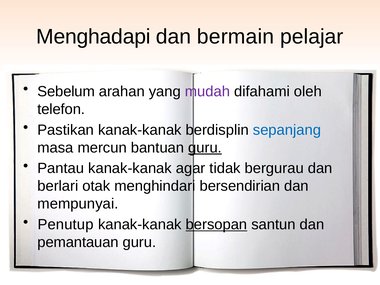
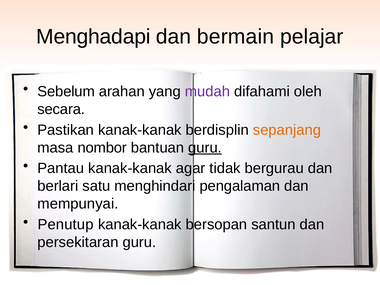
telefon: telefon -> secara
sepanjang colour: blue -> orange
mercun: mercun -> nombor
otak: otak -> satu
bersendirian: bersendirian -> pengalaman
bersopan underline: present -> none
pemantauan: pemantauan -> persekitaran
